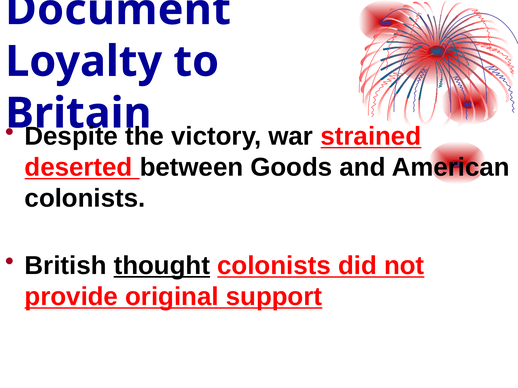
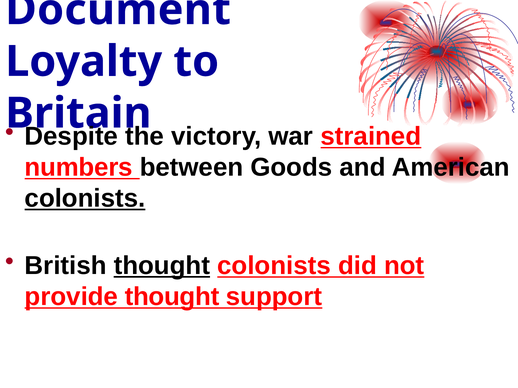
deserted: deserted -> numbers
colonists at (85, 199) underline: none -> present
provide original: original -> thought
